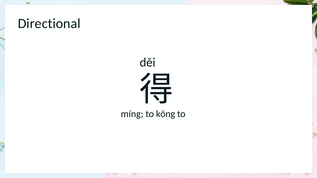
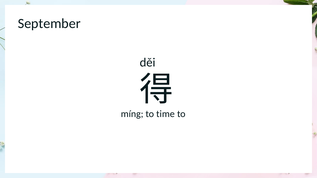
Directional: Directional -> September
kōng: kōng -> time
